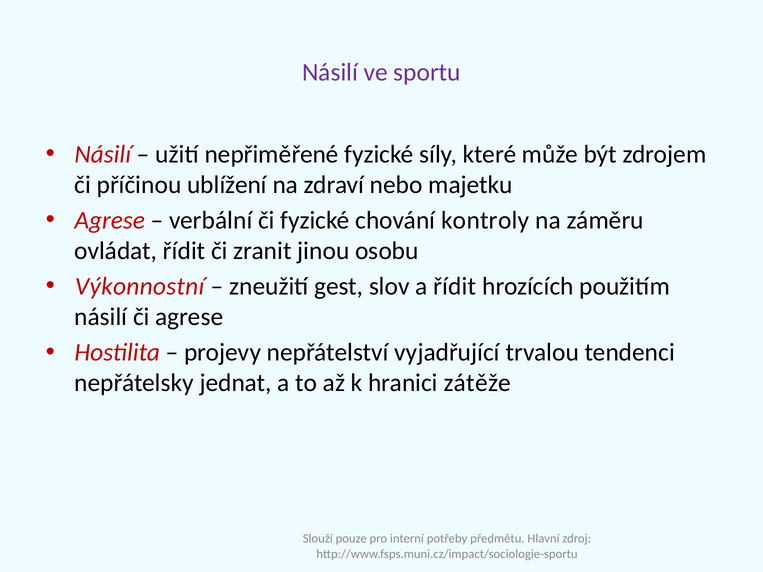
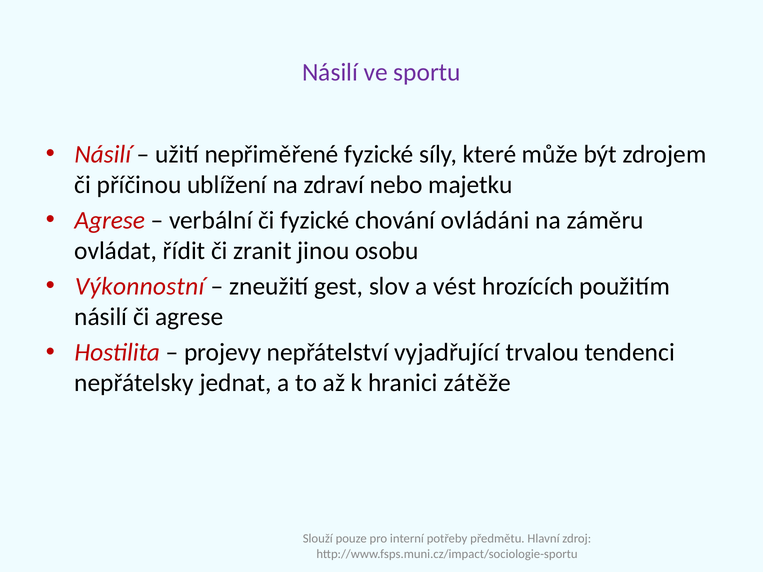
kontroly: kontroly -> ovládáni
a řídit: řídit -> vést
